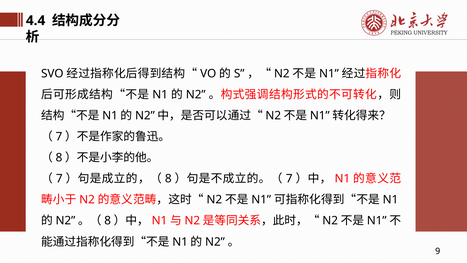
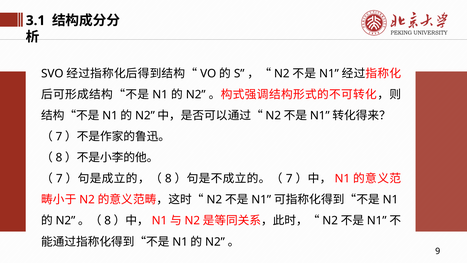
4.4: 4.4 -> 3.1
